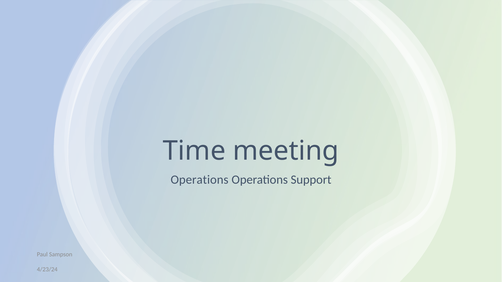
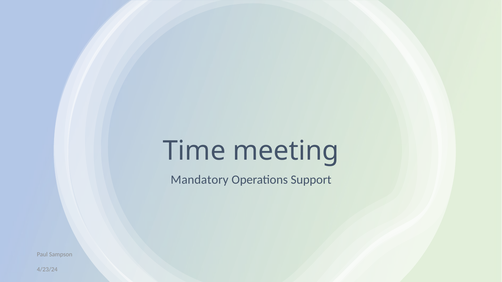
Operations at (200, 180): Operations -> Mandatory
